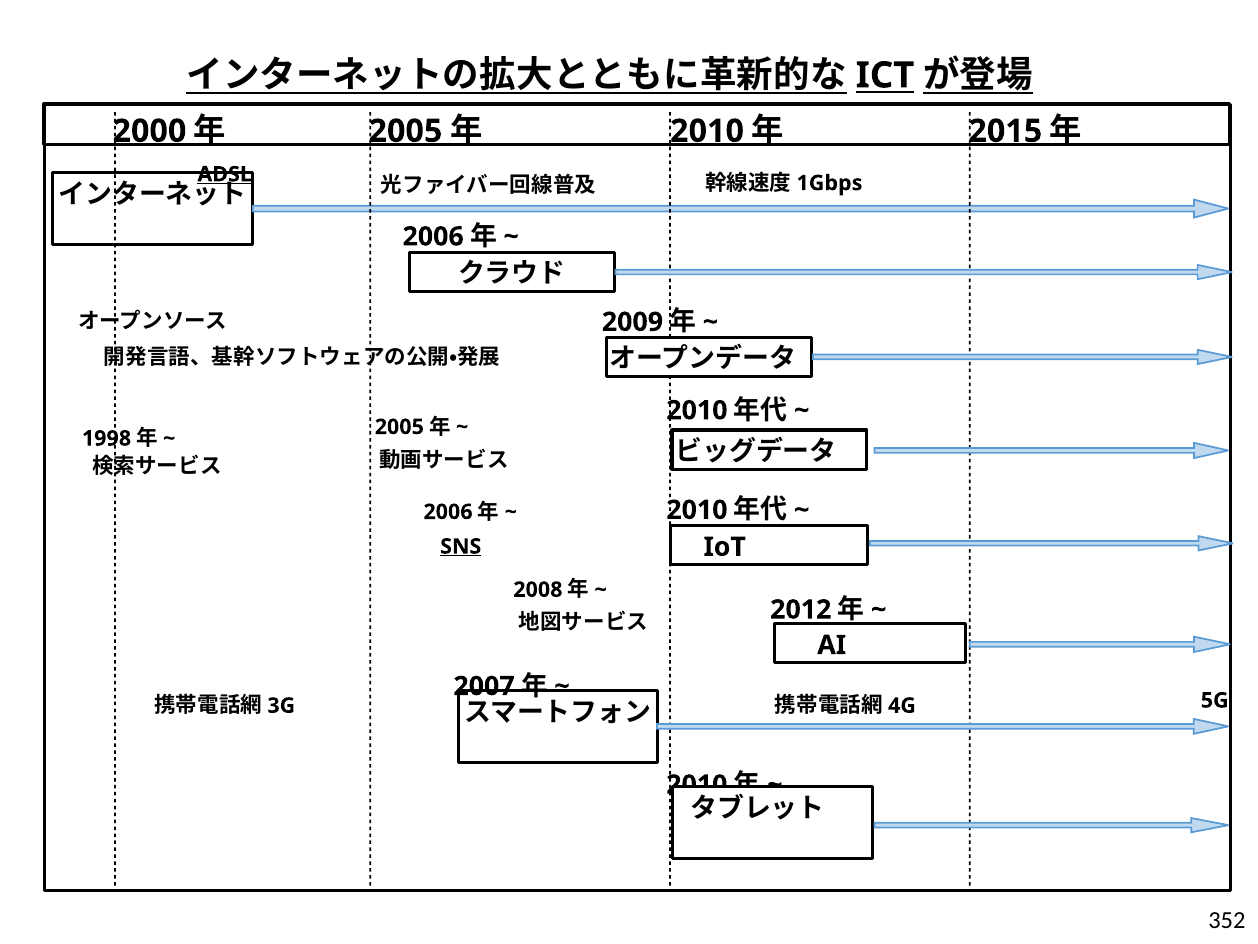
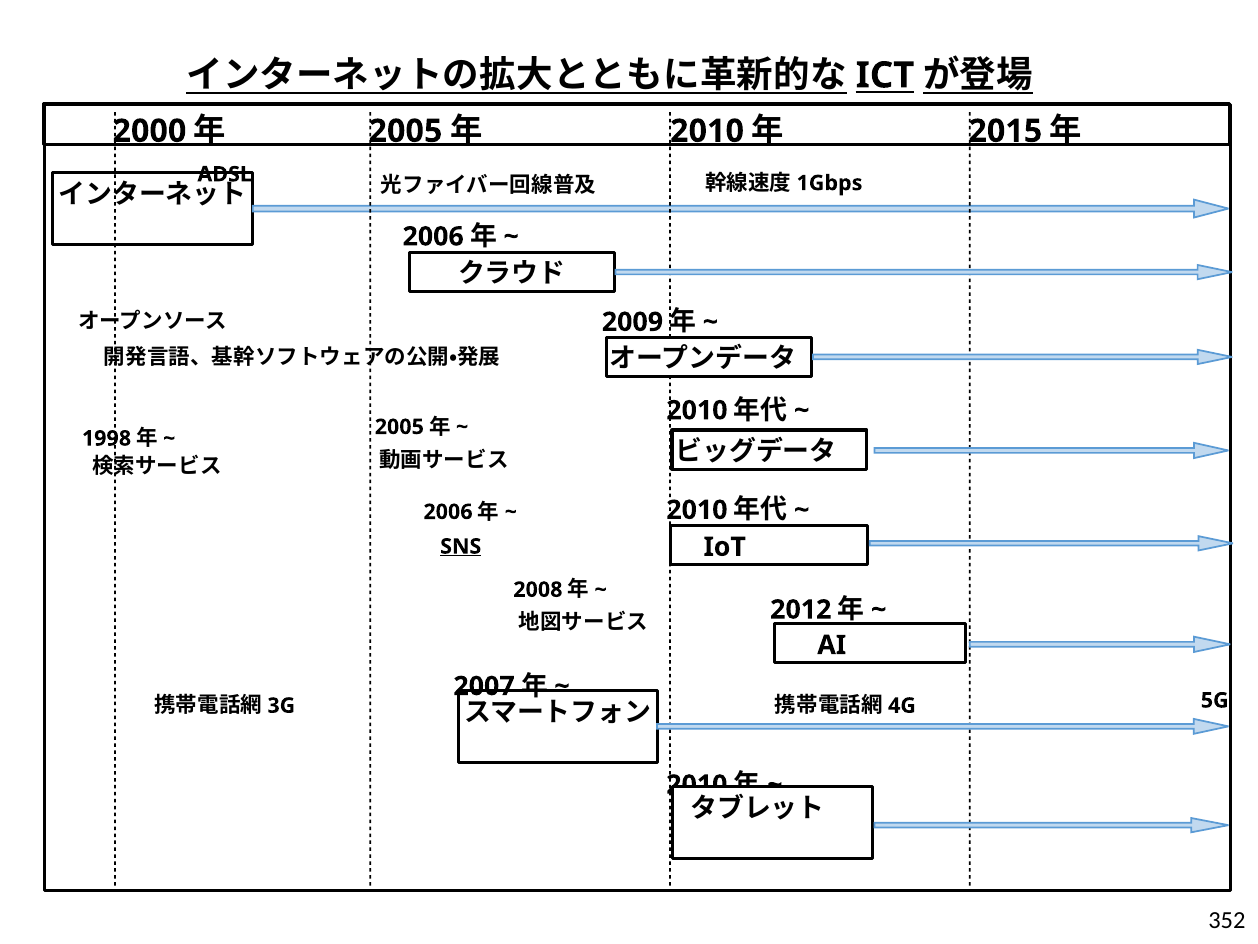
ADSL underline: present -> none
